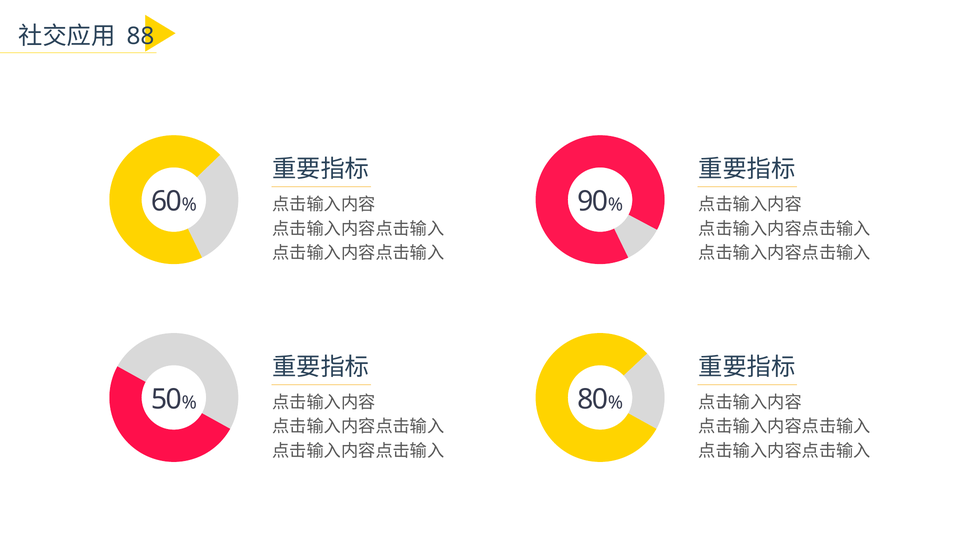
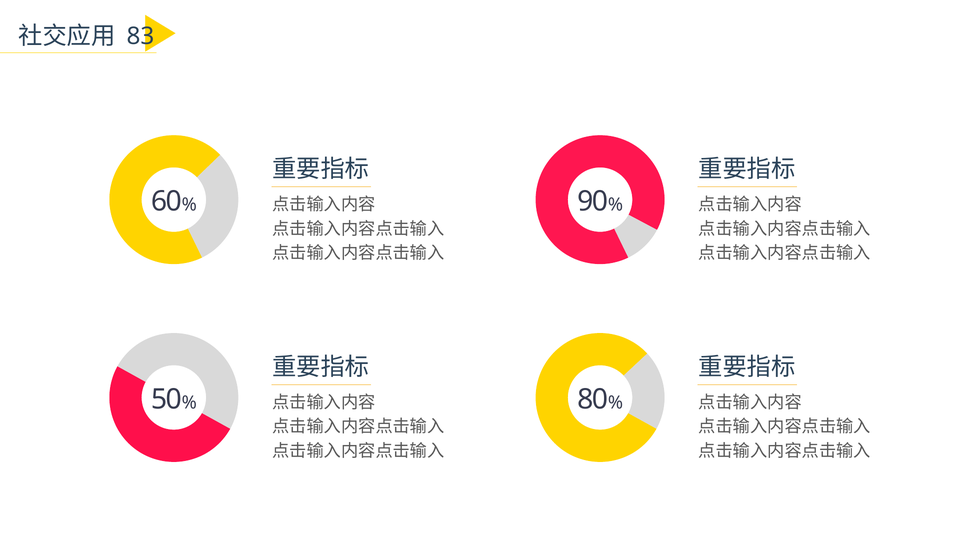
88: 88 -> 83
